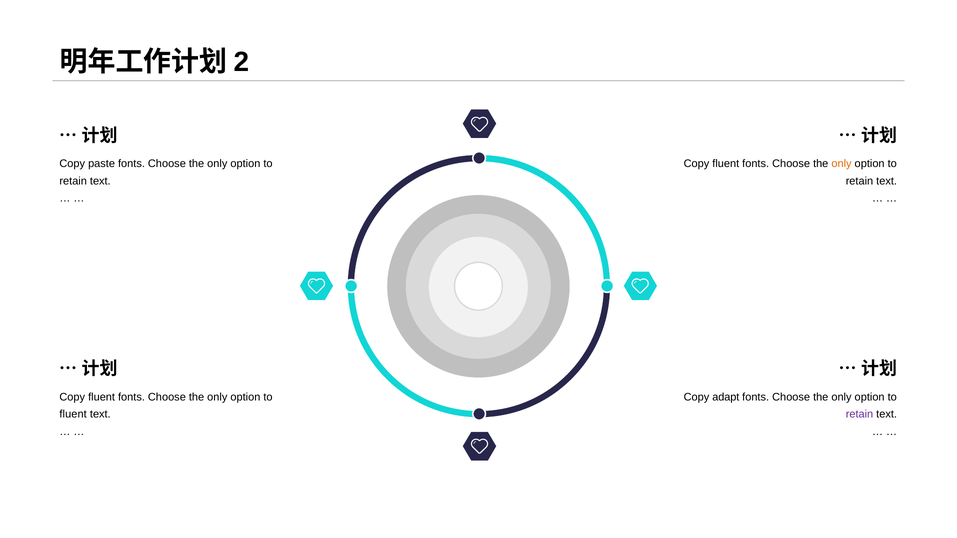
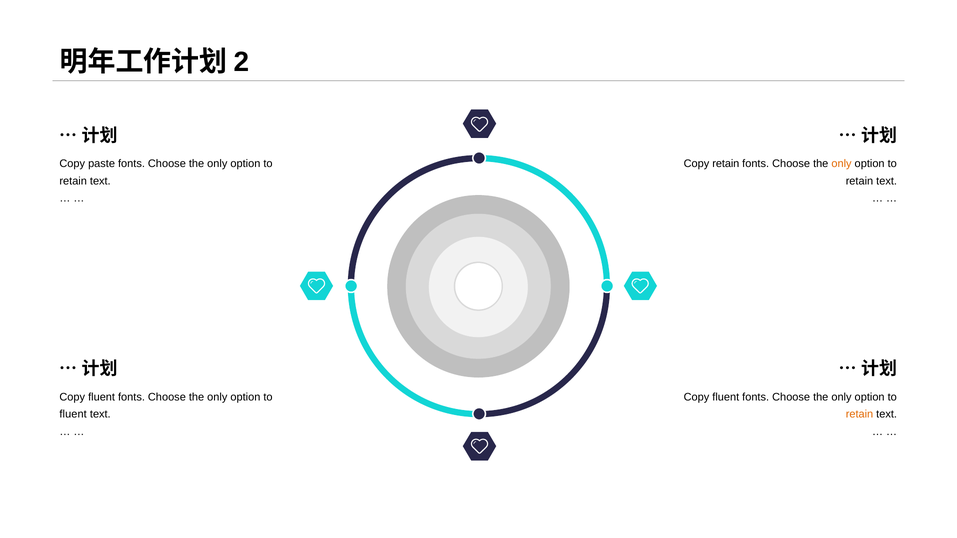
fluent at (726, 164): fluent -> retain
adapt at (726, 397): adapt -> fluent
retain at (859, 414) colour: purple -> orange
